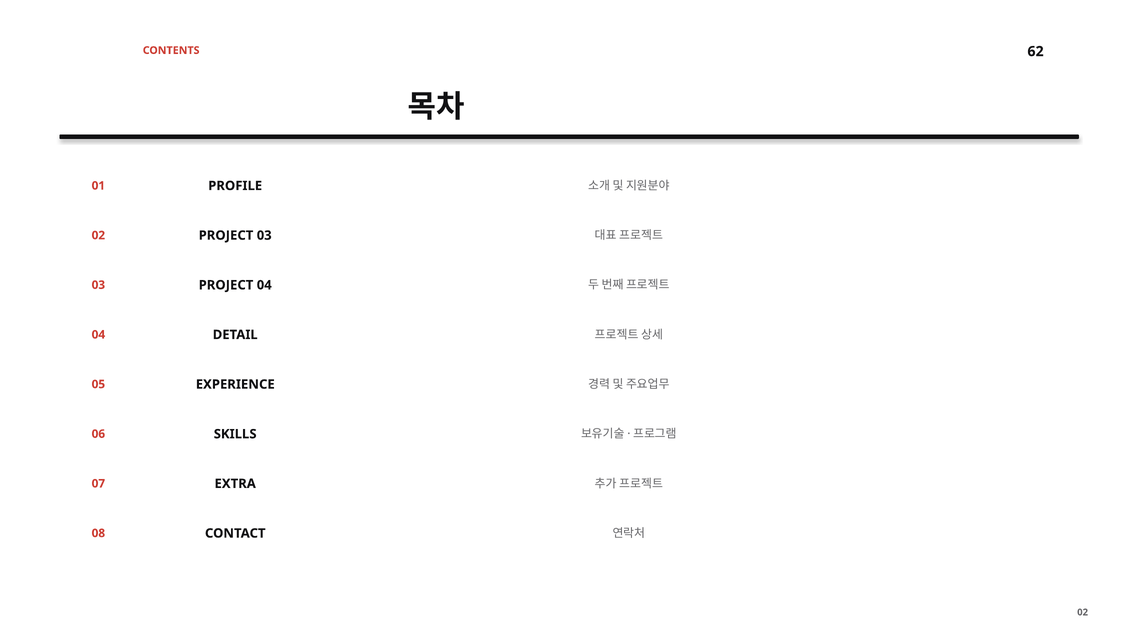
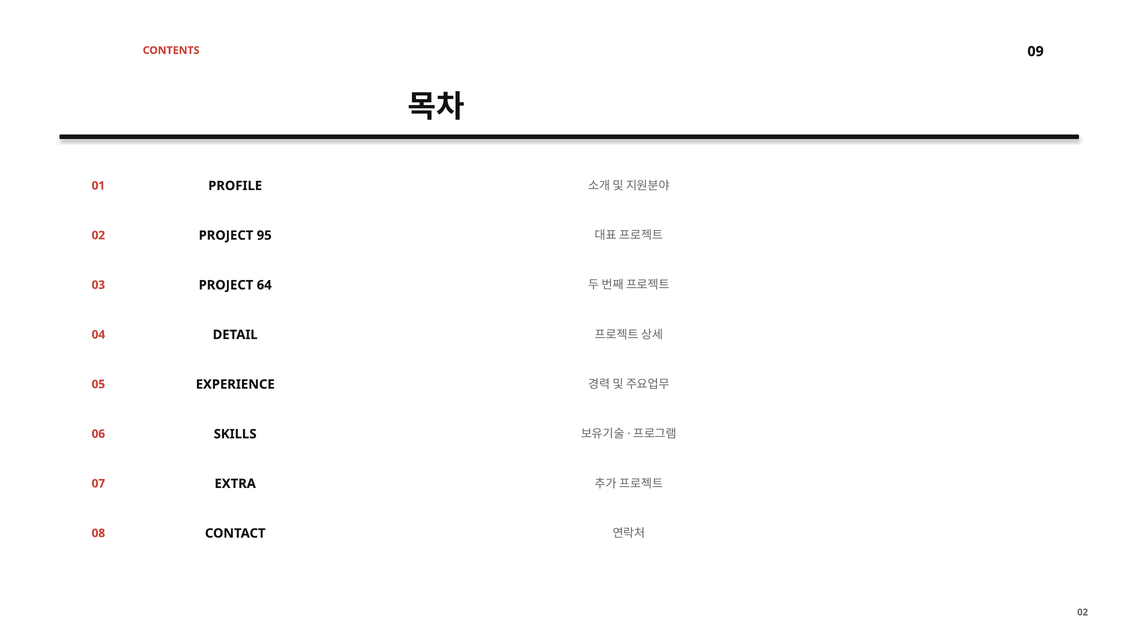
62: 62 -> 09
PROJECT 03: 03 -> 95
PROJECT 04: 04 -> 64
